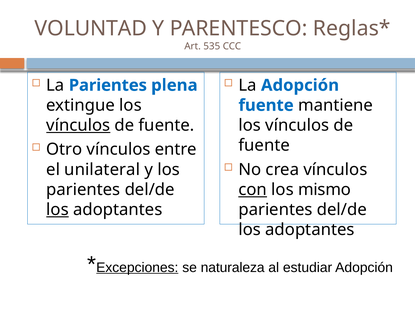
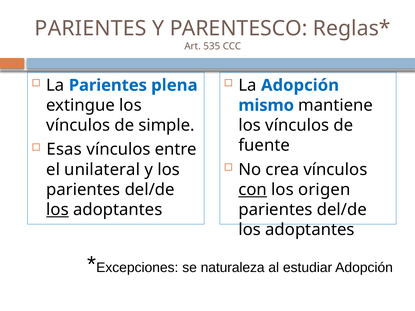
VOLUNTAD at (91, 28): VOLUNTAD -> PARIENTES
fuente at (266, 105): fuente -> mismo
vínculos at (78, 126) underline: present -> none
fuente at (166, 126): fuente -> simple
Otro: Otro -> Esas
mismo: mismo -> origen
Excepciones underline: present -> none
